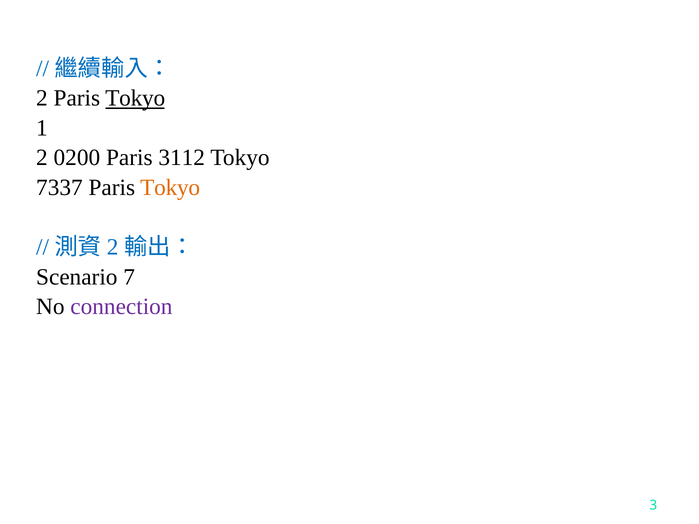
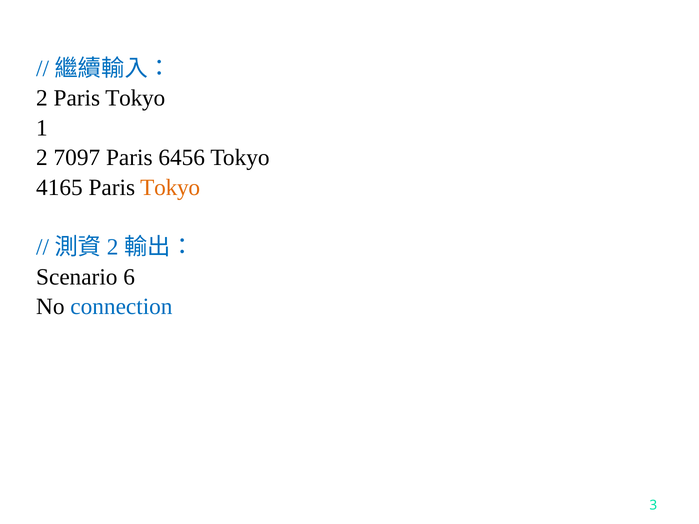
Tokyo at (135, 98) underline: present -> none
0200: 0200 -> 7097
3112: 3112 -> 6456
7337: 7337 -> 4165
7: 7 -> 6
connection colour: purple -> blue
